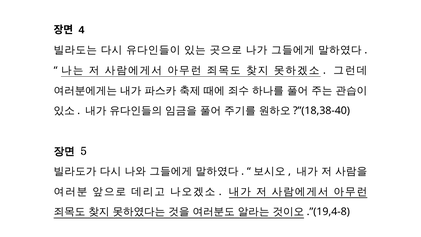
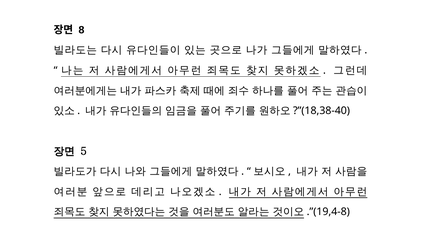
4: 4 -> 8
